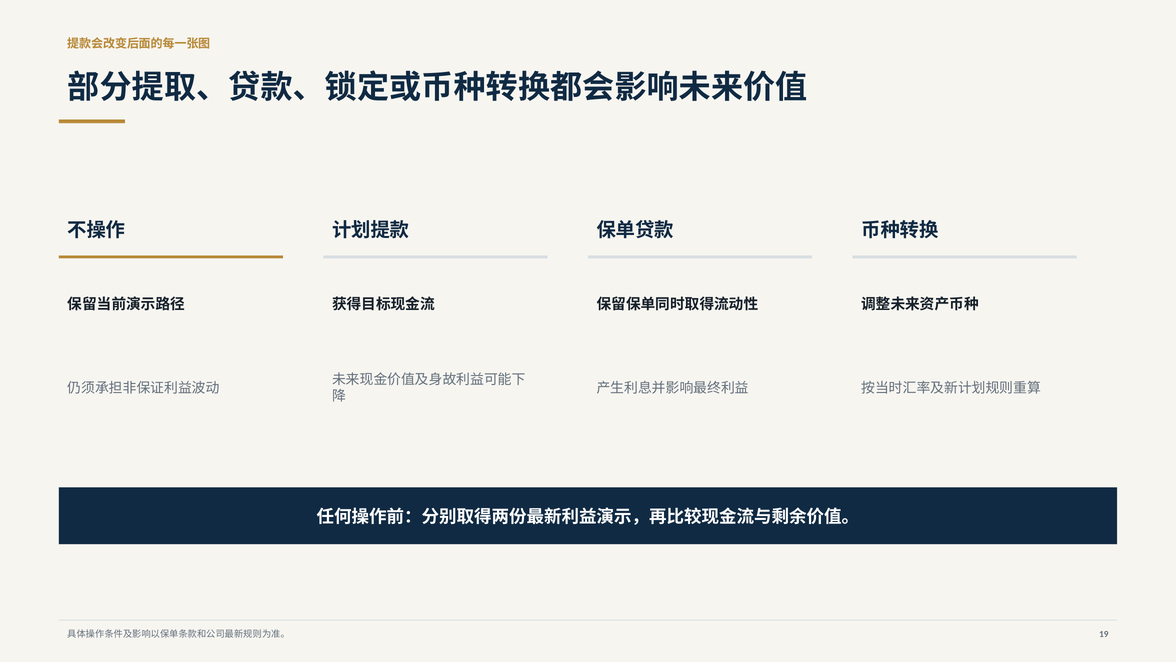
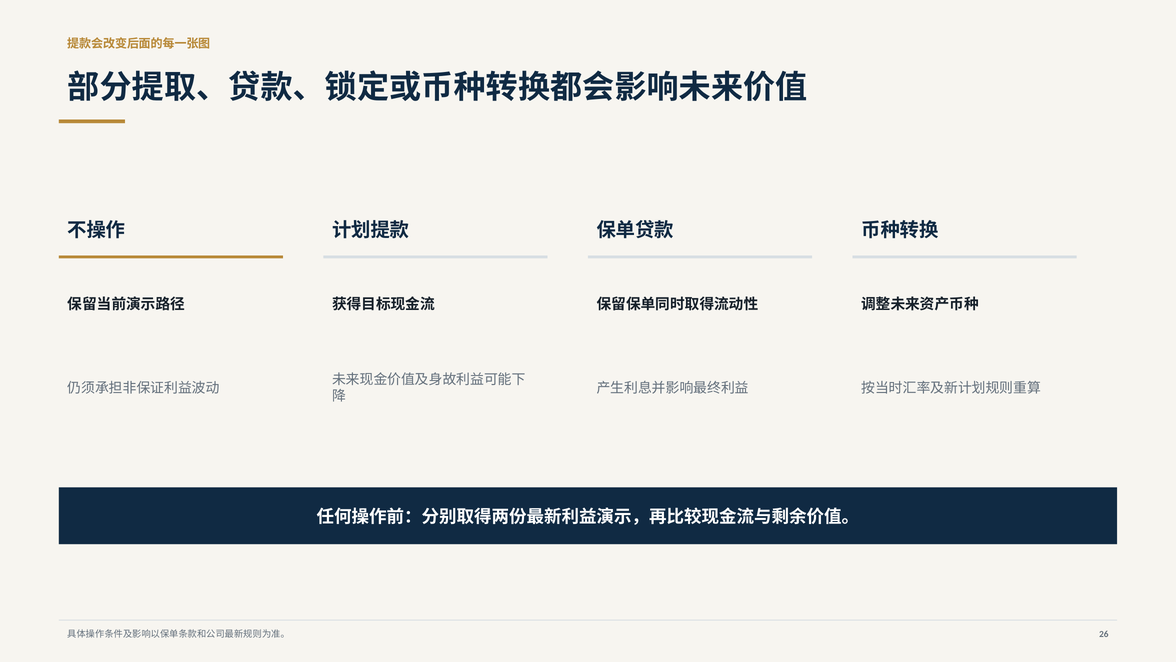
19: 19 -> 26
